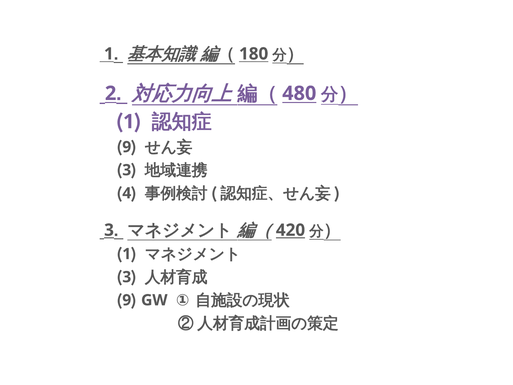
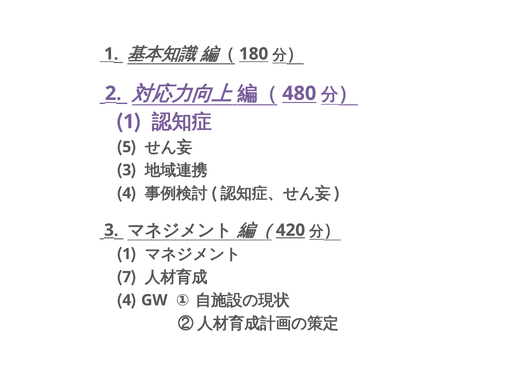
9 at (127, 147): 9 -> 5
3 at (127, 277): 3 -> 7
9 at (127, 300): 9 -> 4
